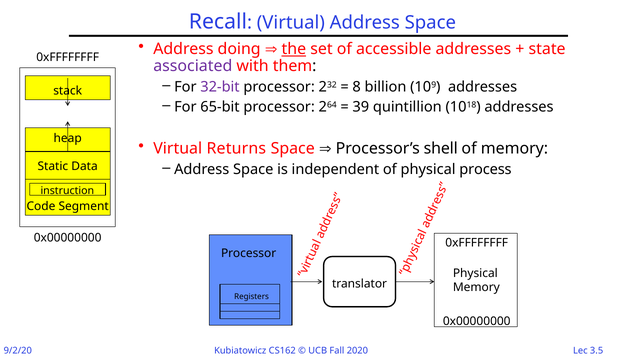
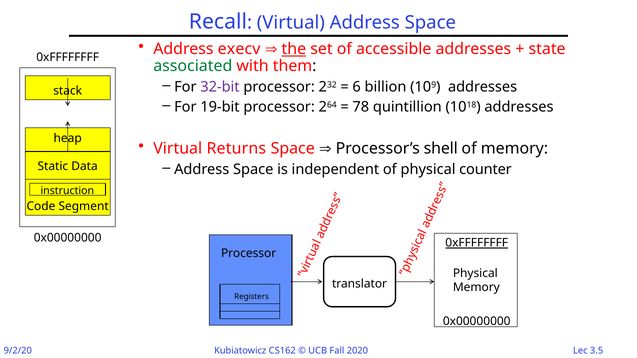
doing: doing -> execv
associated colour: purple -> green
8: 8 -> 6
65-bit: 65-bit -> 19-bit
39: 39 -> 78
process: process -> counter
0xFFFFFFFF at (477, 243) underline: none -> present
